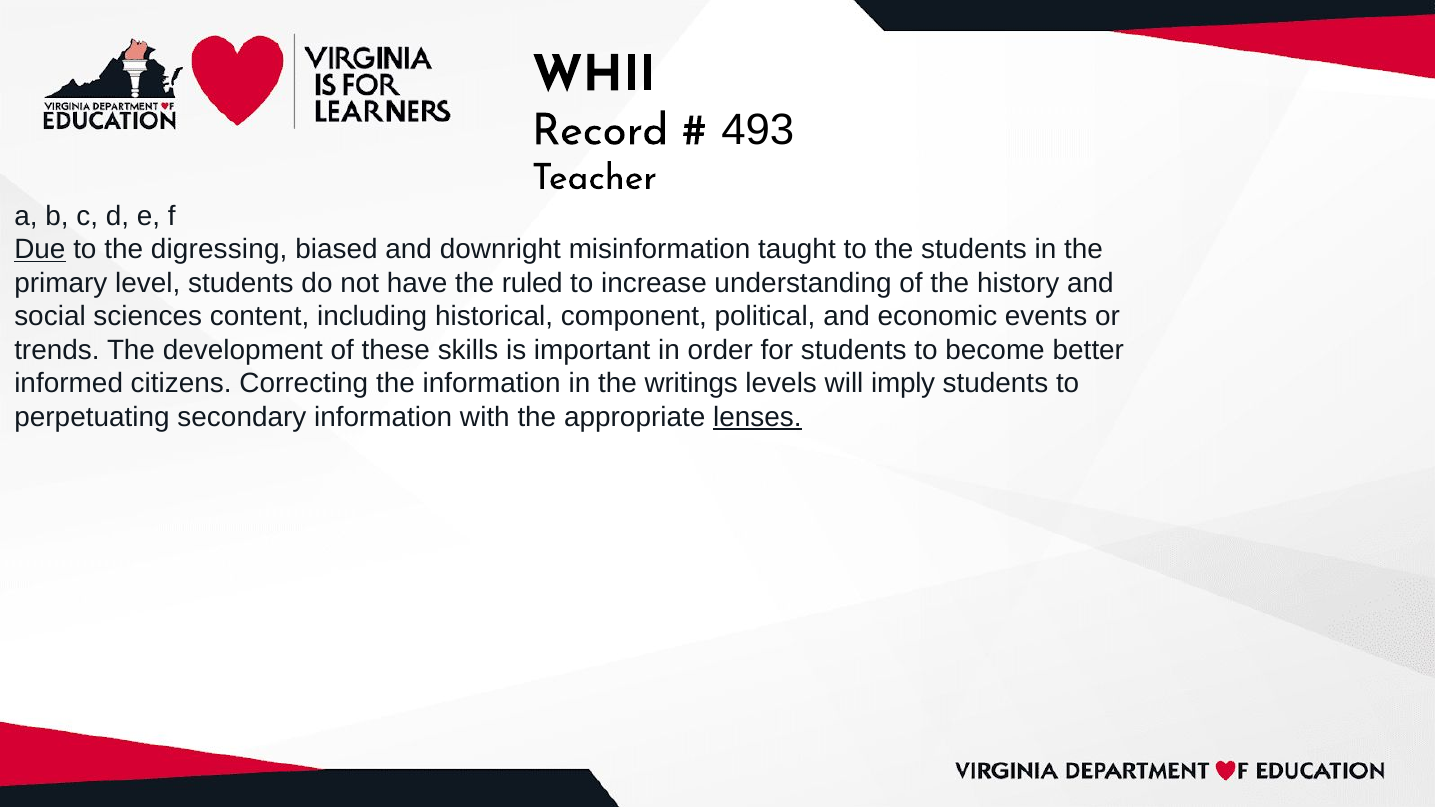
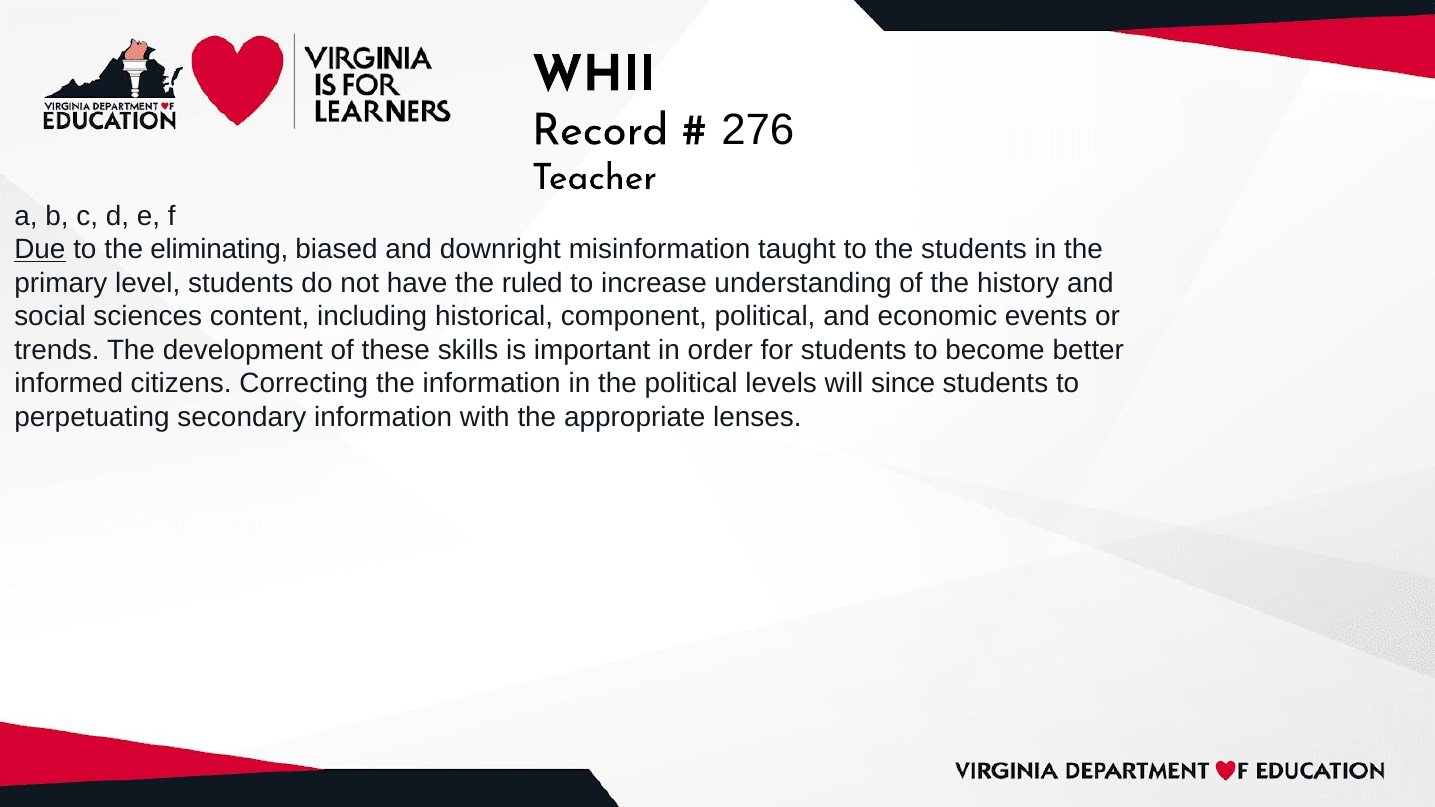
493: 493 -> 276
digressing: digressing -> eliminating
the writings: writings -> political
imply: imply -> since
lenses underline: present -> none
